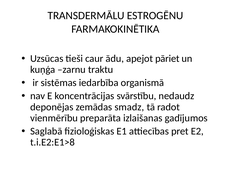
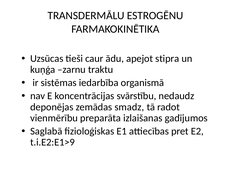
pāriet: pāriet -> stipra
t.i.E2:E1>8: t.i.E2:E1>8 -> t.i.E2:E1>9
